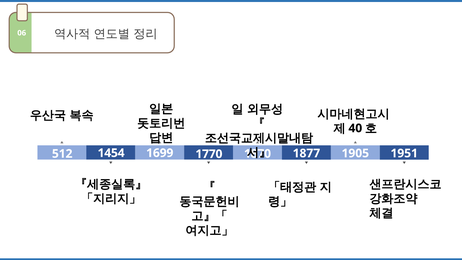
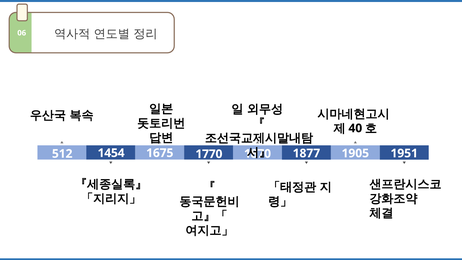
1699: 1699 -> 1675
